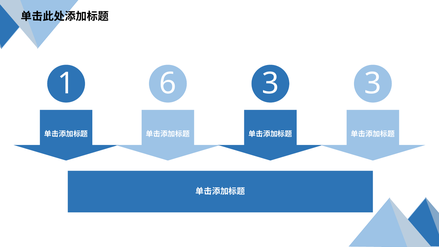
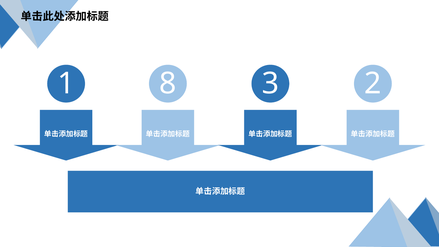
6: 6 -> 8
3 3: 3 -> 2
